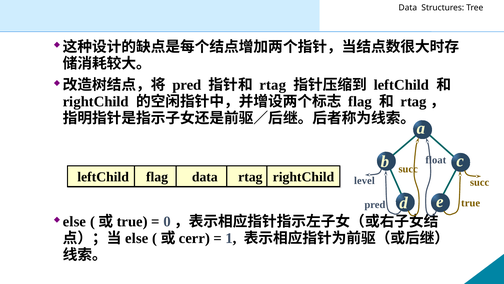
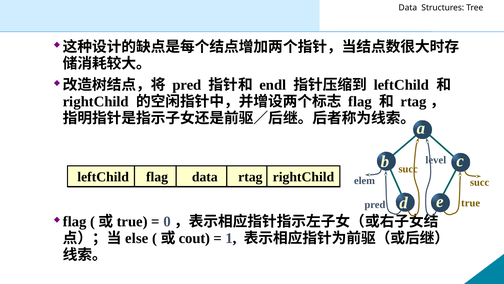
rtag at (273, 85): rtag -> endl
float: float -> level
level: level -> elem
else at (75, 221): else -> flag
cerr: cerr -> cout
